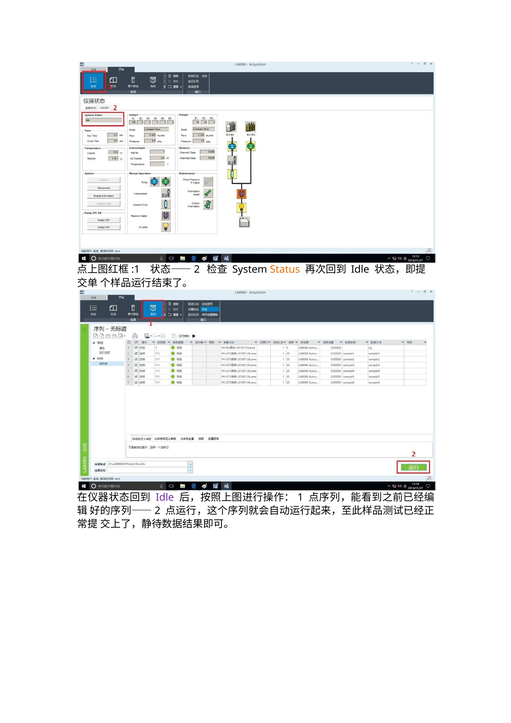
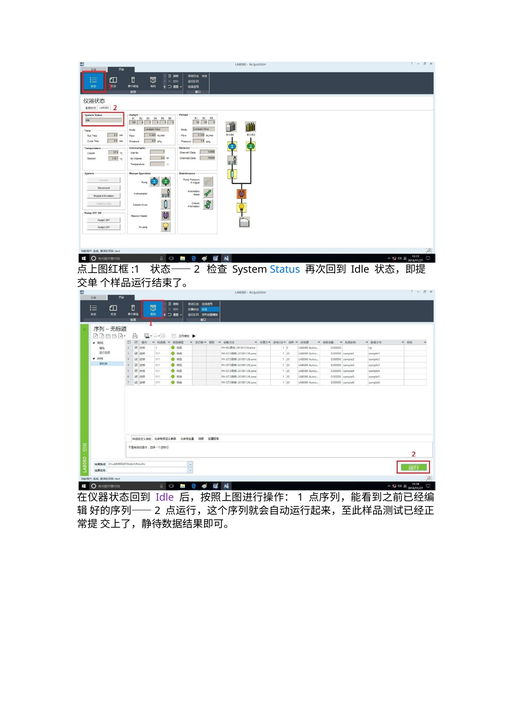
Status colour: orange -> blue
